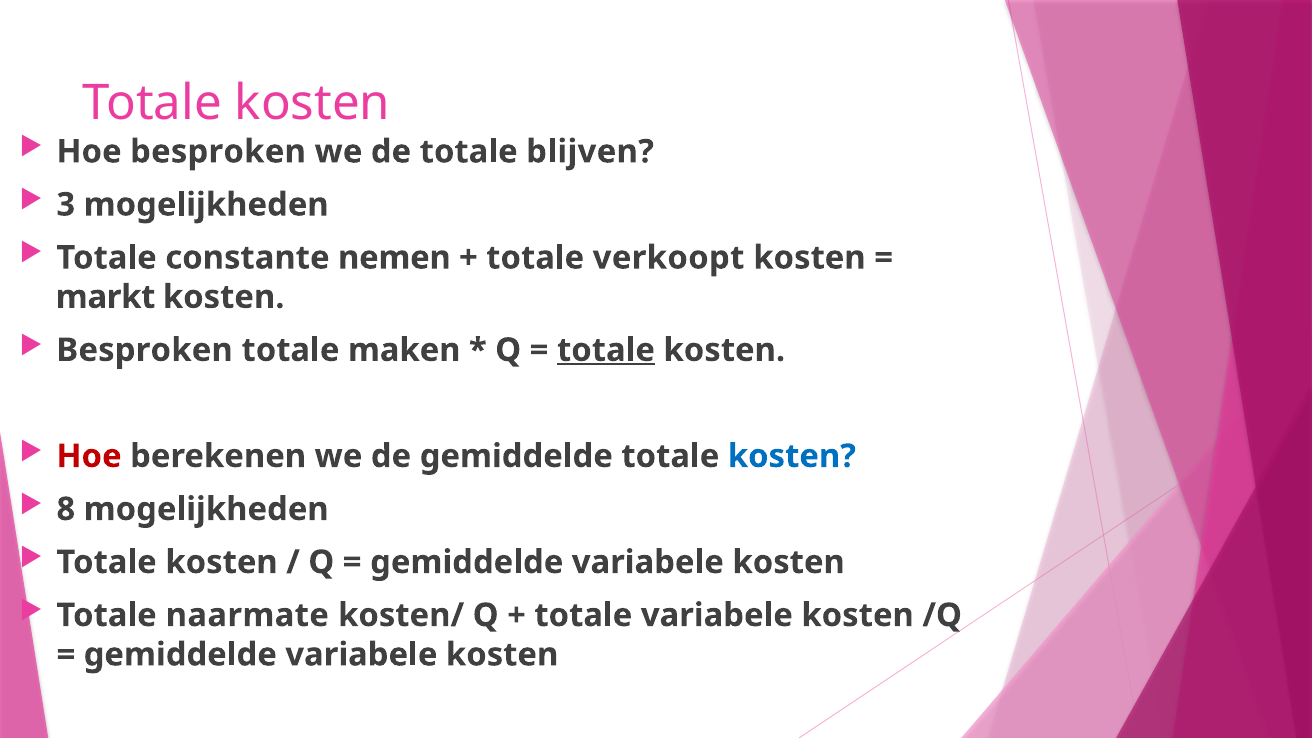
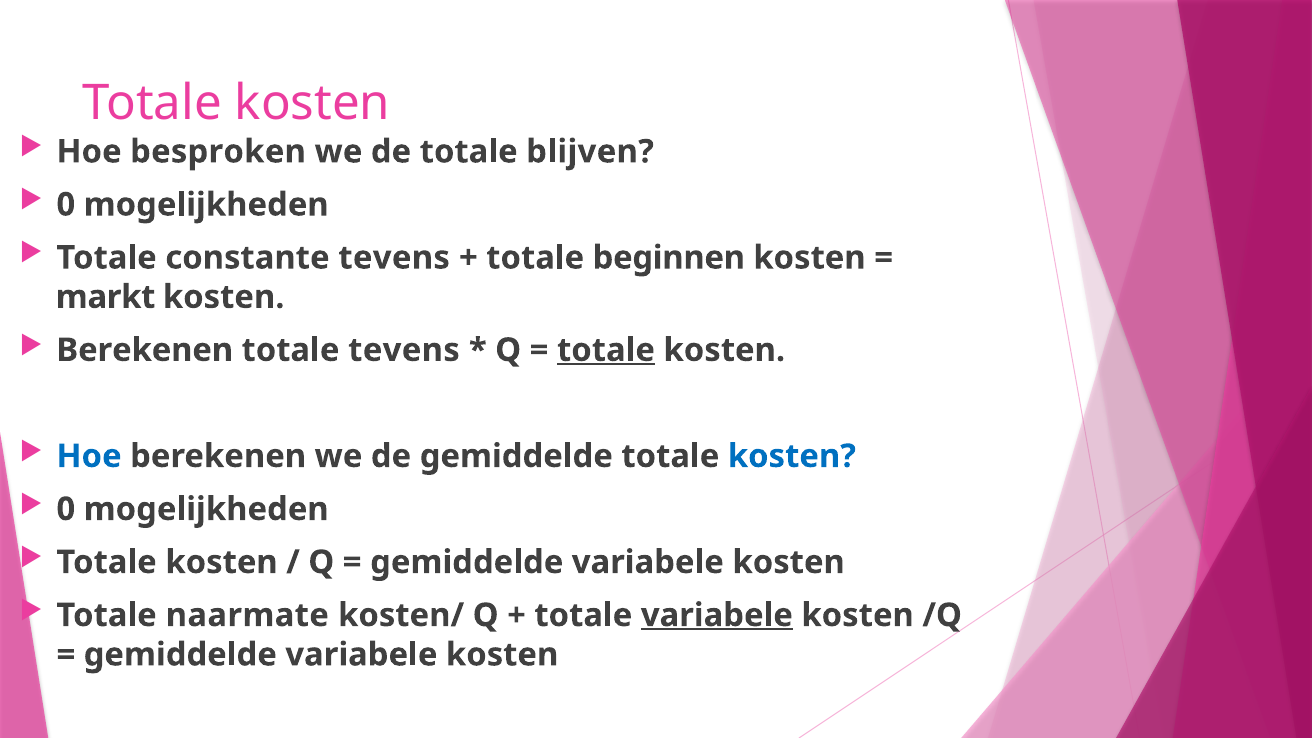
3 at (66, 205): 3 -> 0
constante nemen: nemen -> tevens
verkoopt: verkoopt -> beginnen
Besproken at (145, 350): Besproken -> Berekenen
totale maken: maken -> tevens
Hoe at (89, 456) colour: red -> blue
8 at (66, 509): 8 -> 0
variabele at (717, 615) underline: none -> present
